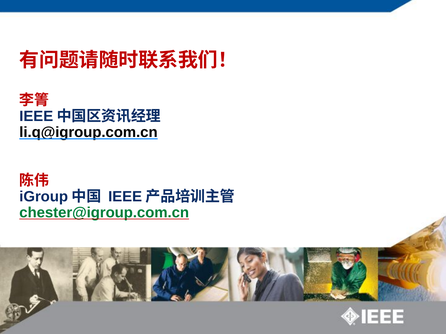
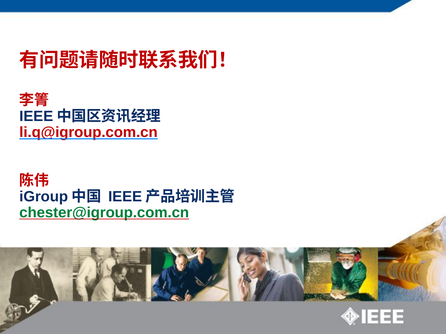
li.q@igroup.com.cn colour: black -> red
